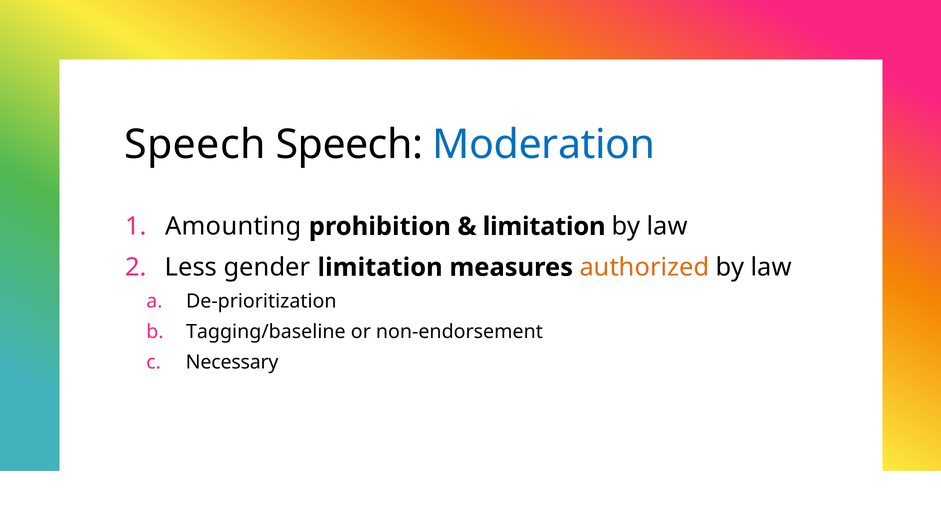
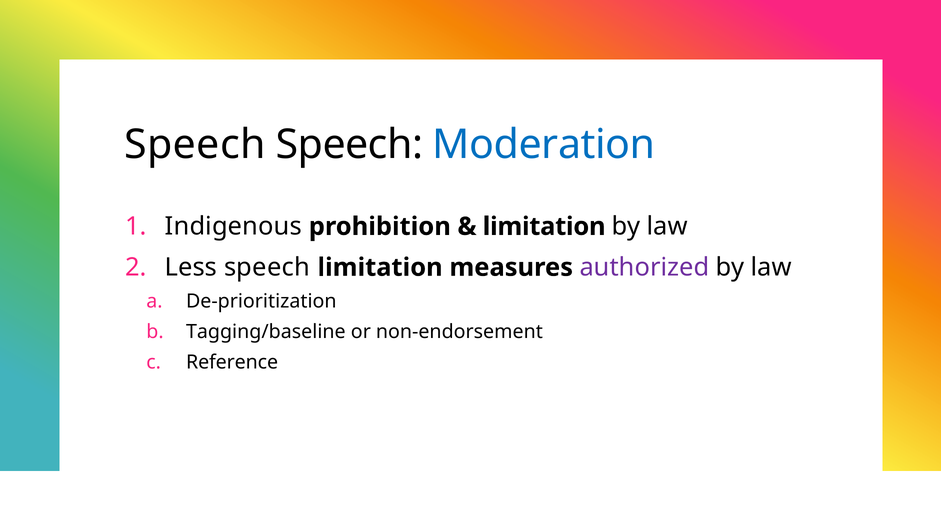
Amounting: Amounting -> Indigenous
Less gender: gender -> speech
authorized colour: orange -> purple
Necessary: Necessary -> Reference
